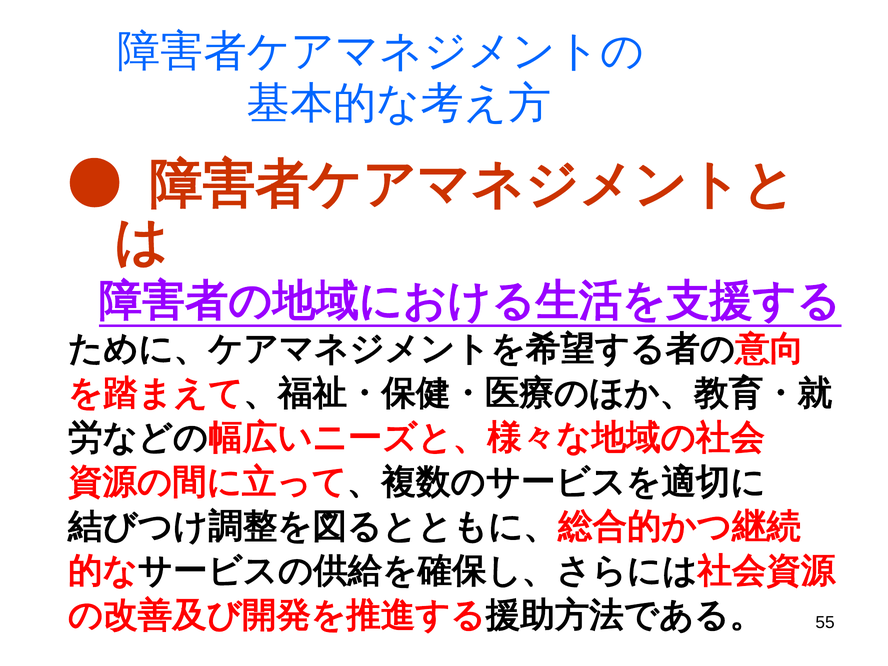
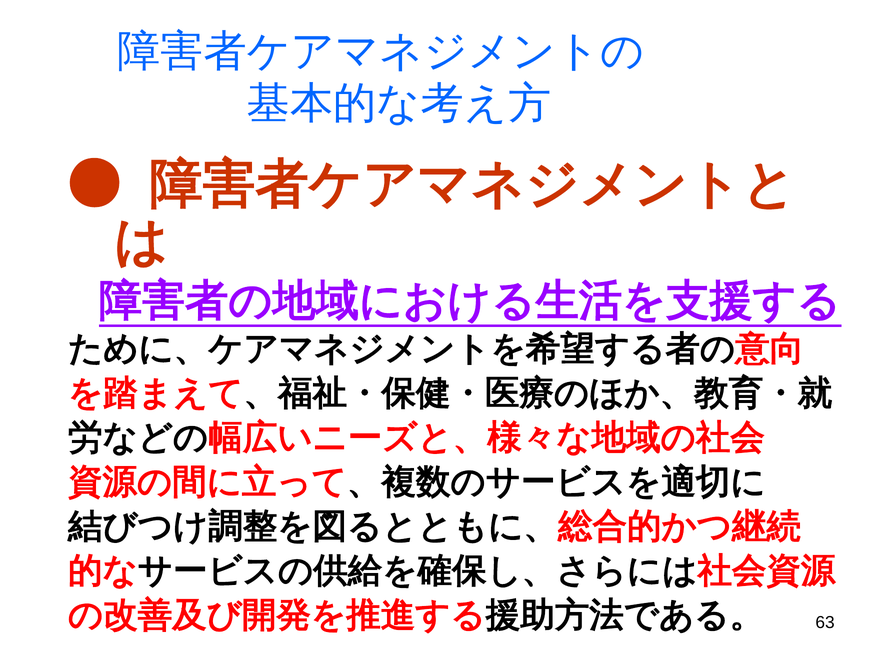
55: 55 -> 63
